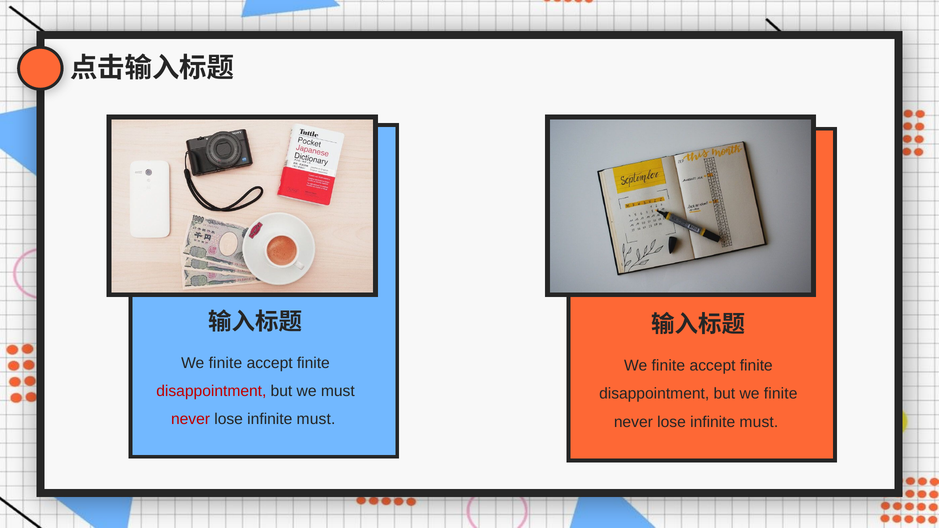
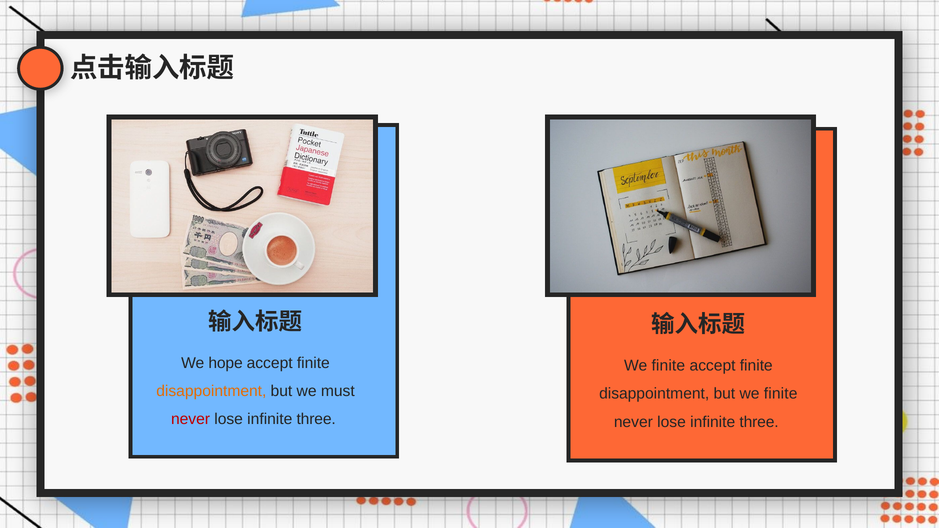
finite at (225, 363): finite -> hope
disappointment at (211, 391) colour: red -> orange
must at (316, 419): must -> three
must at (759, 422): must -> three
